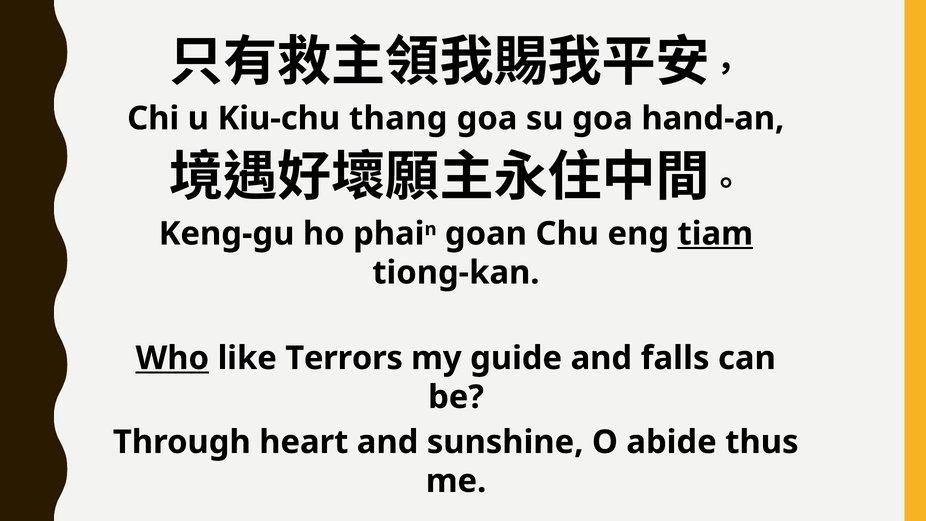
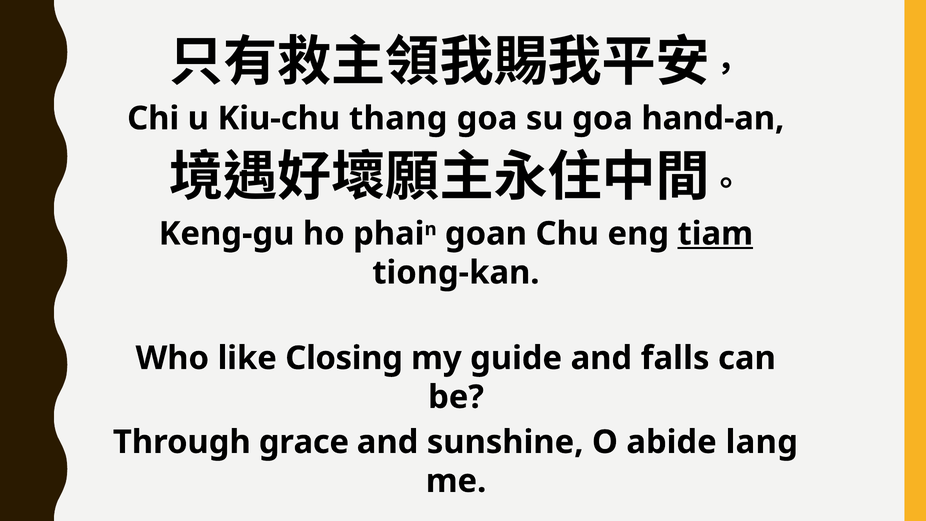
Who underline: present -> none
Terrors: Terrors -> Closing
heart: heart -> grace
thus: thus -> lang
